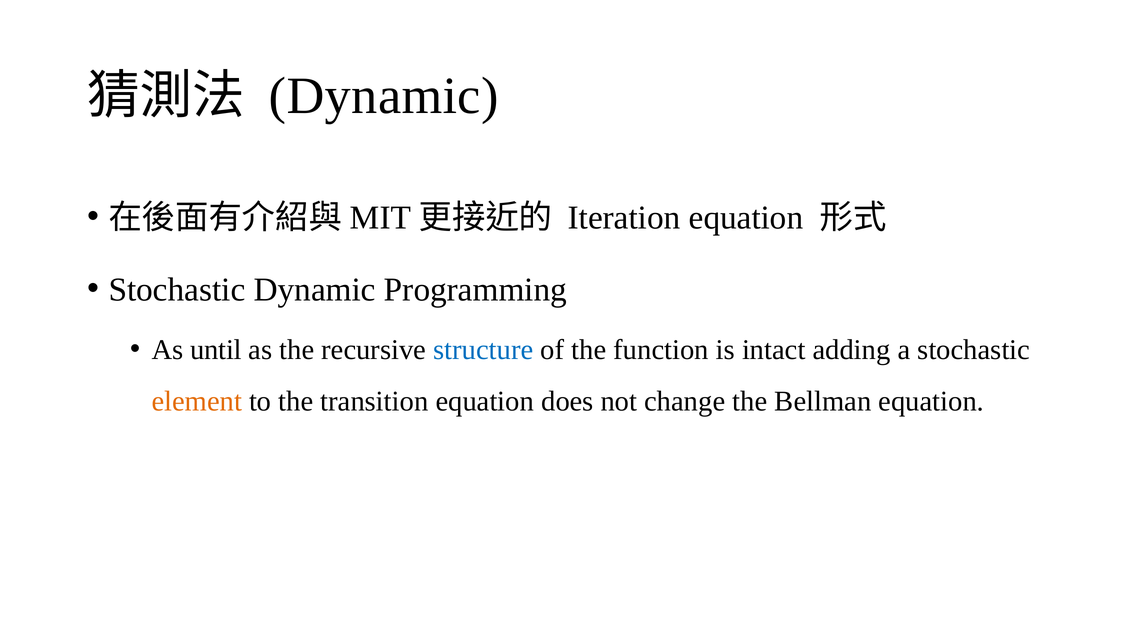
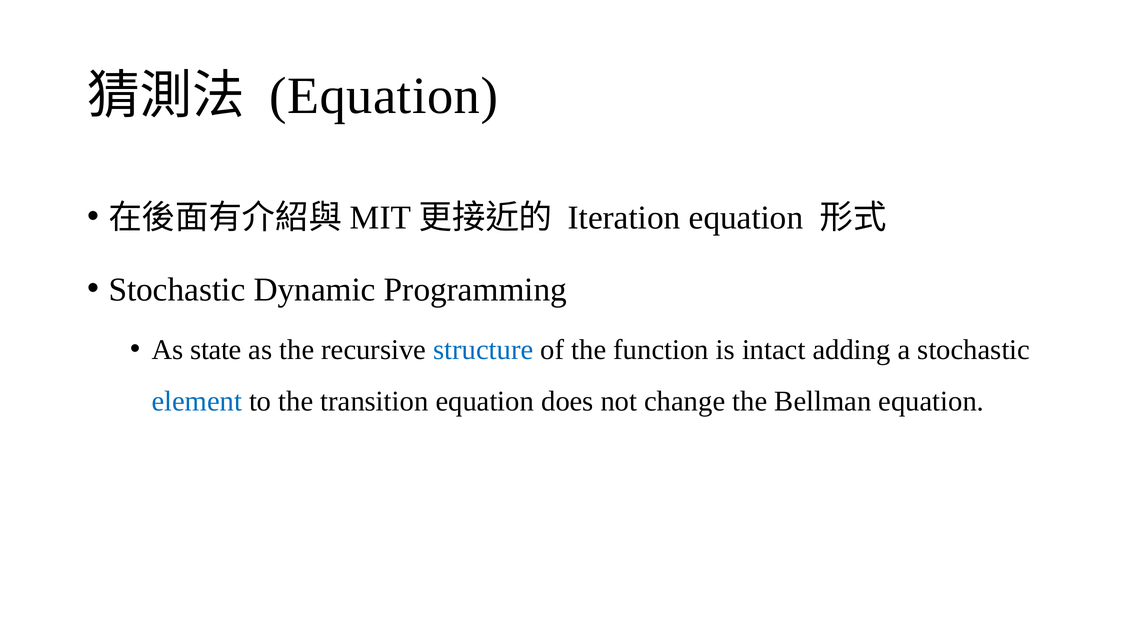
Dynamic at (384, 96): Dynamic -> Equation
until: until -> state
element colour: orange -> blue
